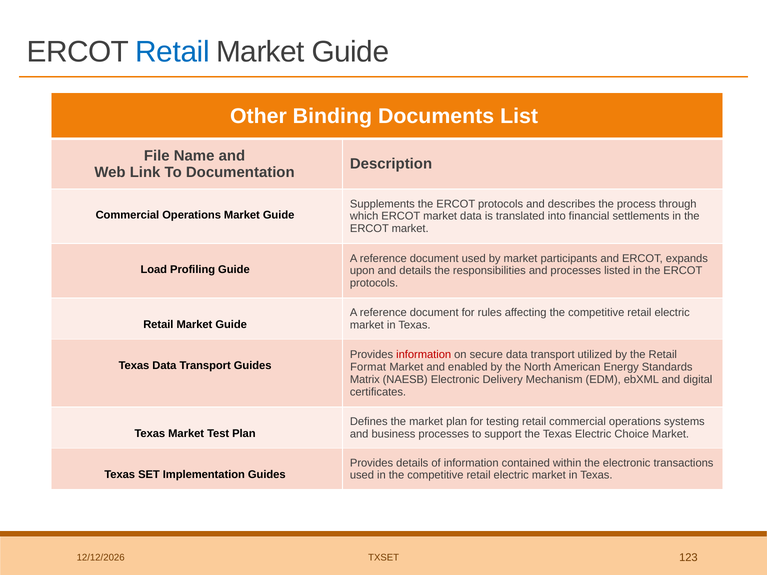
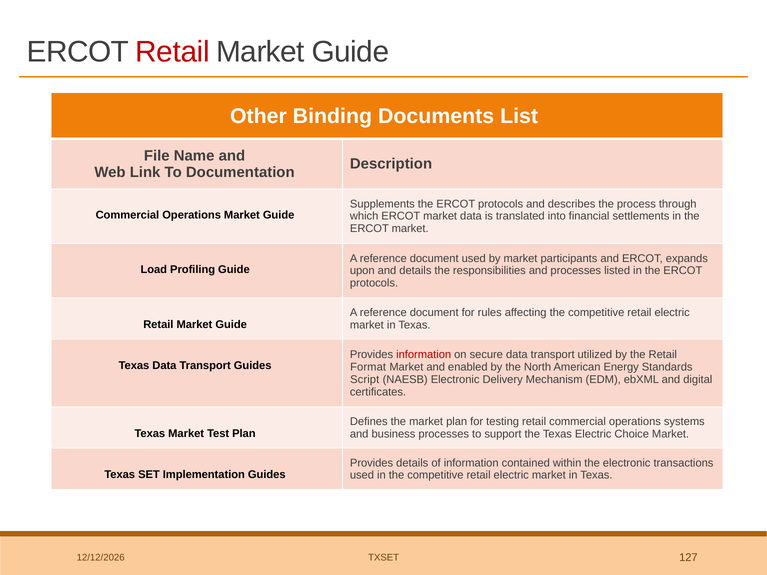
Retail at (172, 52) colour: blue -> red
Matrix: Matrix -> Script
123: 123 -> 127
